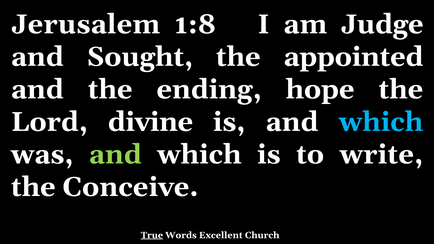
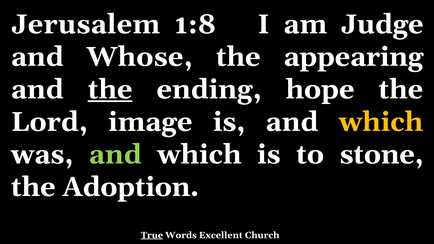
Sought: Sought -> Whose
appointed: appointed -> appearing
the at (110, 89) underline: none -> present
divine: divine -> image
which at (381, 122) colour: light blue -> yellow
write: write -> stone
Conceive: Conceive -> Adoption
